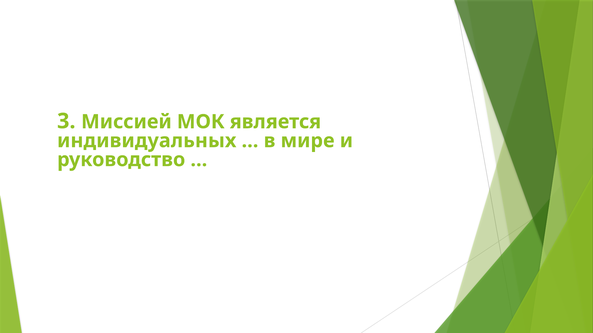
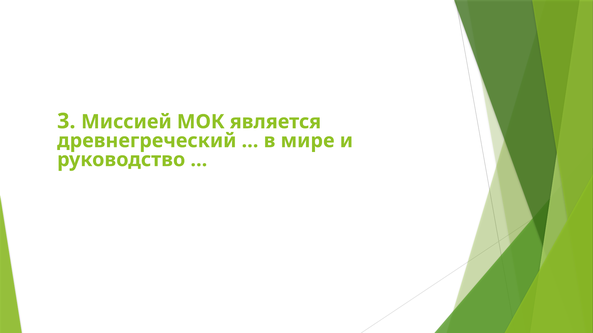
индивидуальных: индивидуальных -> древнегреческий
